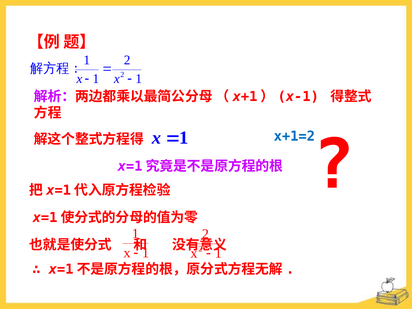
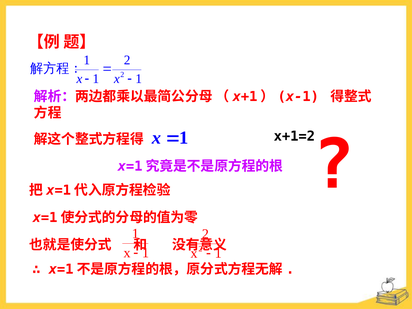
x+1=2 colour: blue -> black
